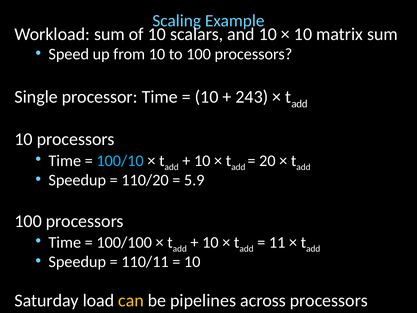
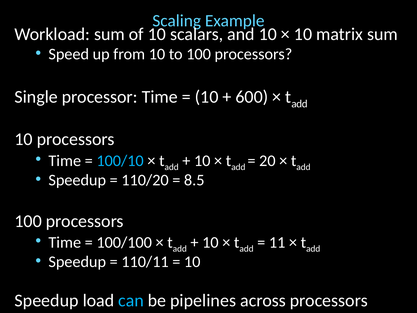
243: 243 -> 600
5.9: 5.9 -> 8.5
Saturday at (47, 300): Saturday -> Speedup
can colour: yellow -> light blue
